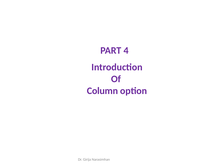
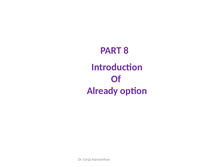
4: 4 -> 8
Column: Column -> Already
